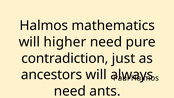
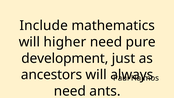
Halmos at (44, 26): Halmos -> Include
contradiction: contradiction -> development
